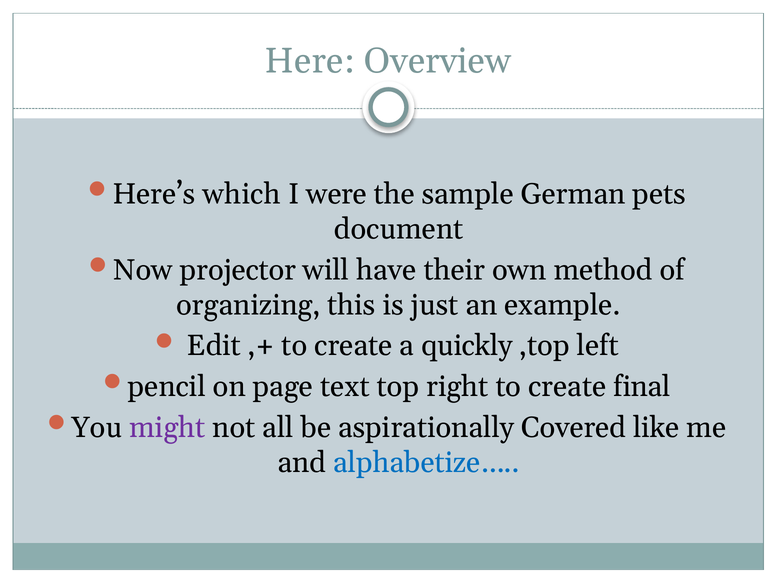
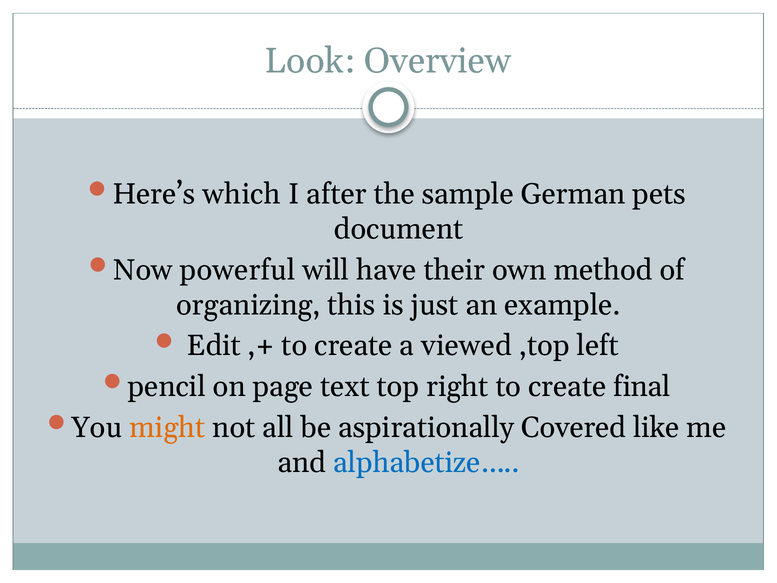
Here: Here -> Look
were: were -> after
projector: projector -> powerful
quickly: quickly -> viewed
might colour: purple -> orange
